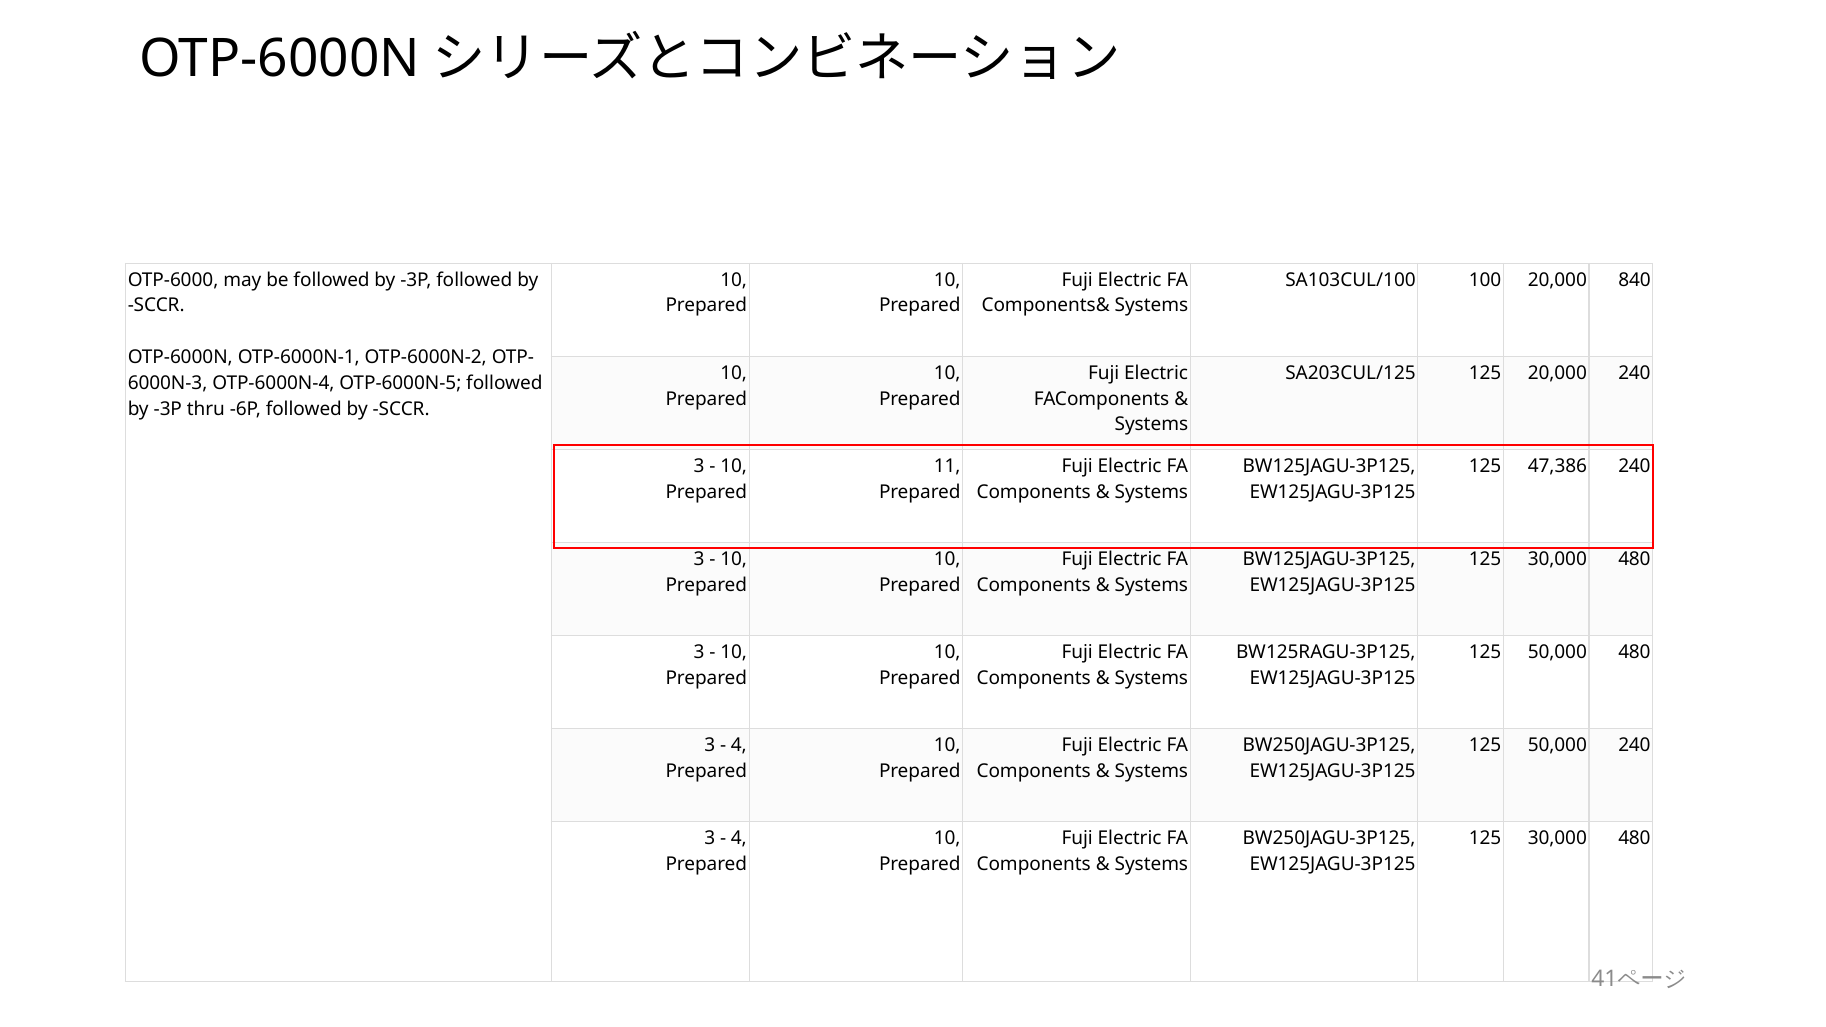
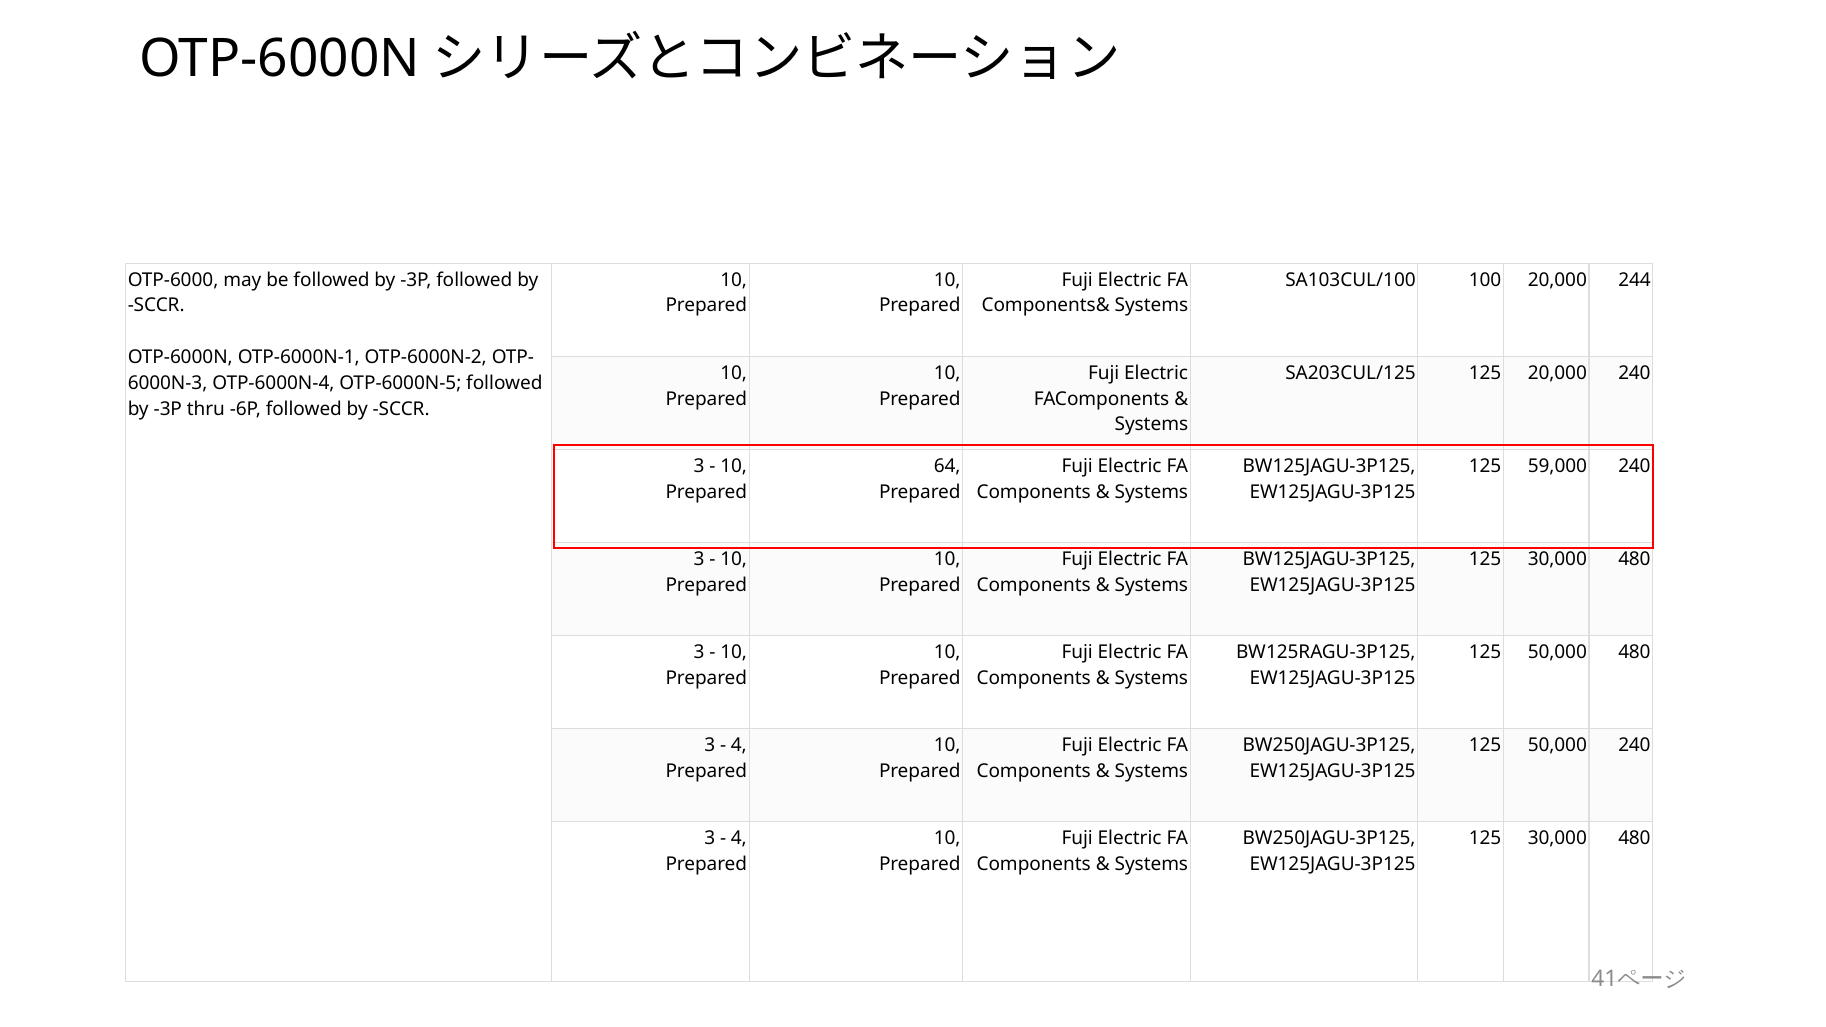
840: 840 -> 244
11: 11 -> 64
47,386: 47,386 -> 59,000
